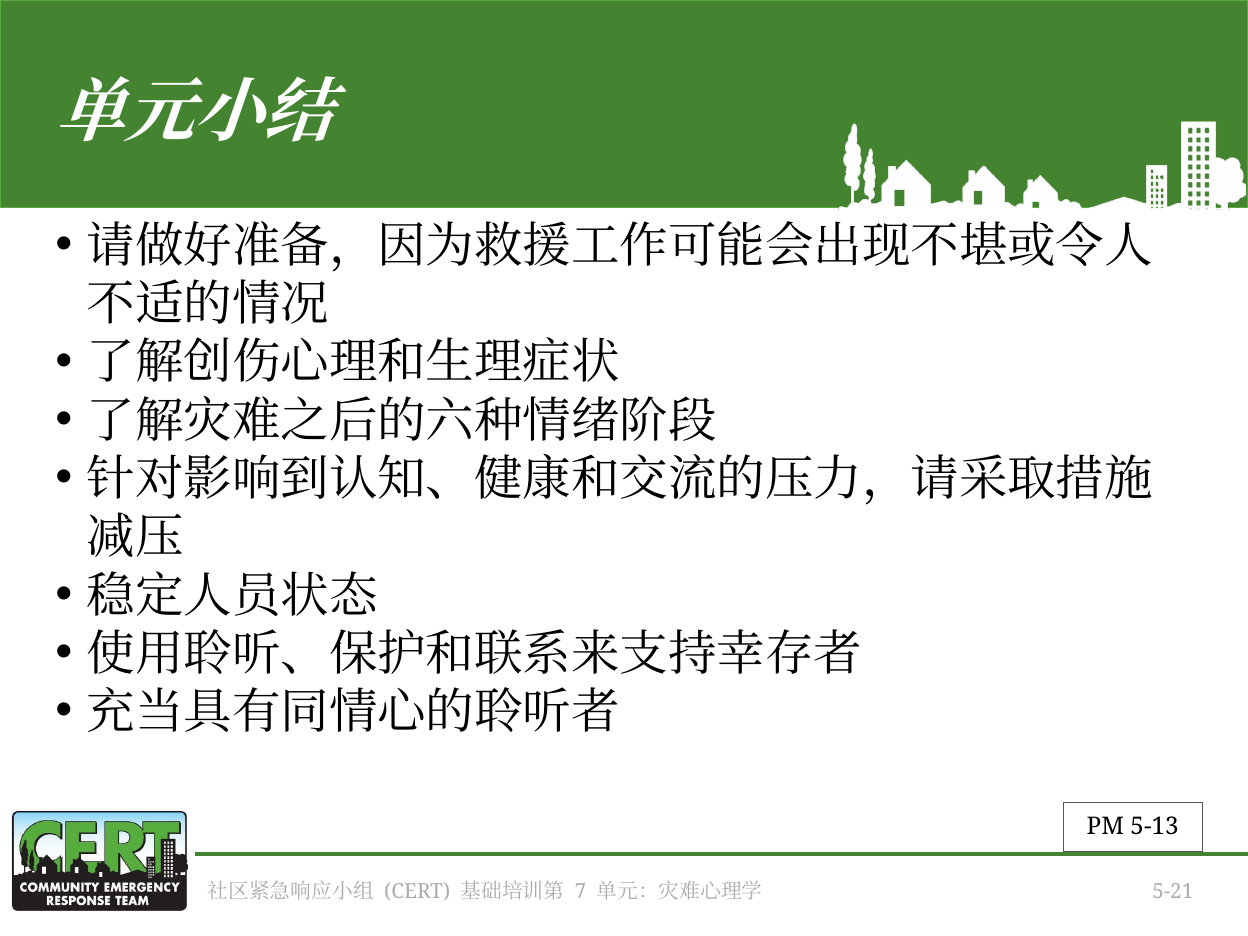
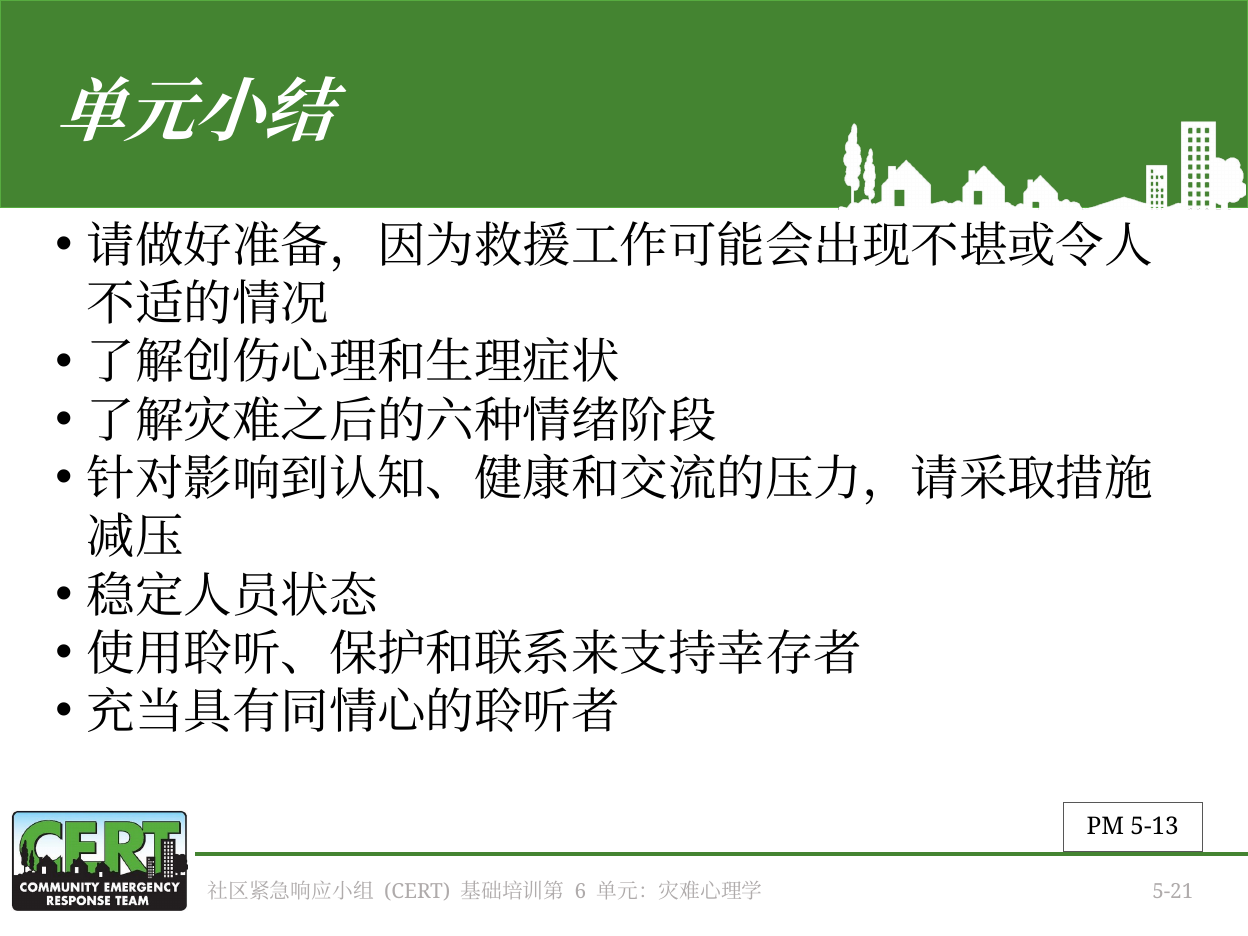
7: 7 -> 6
